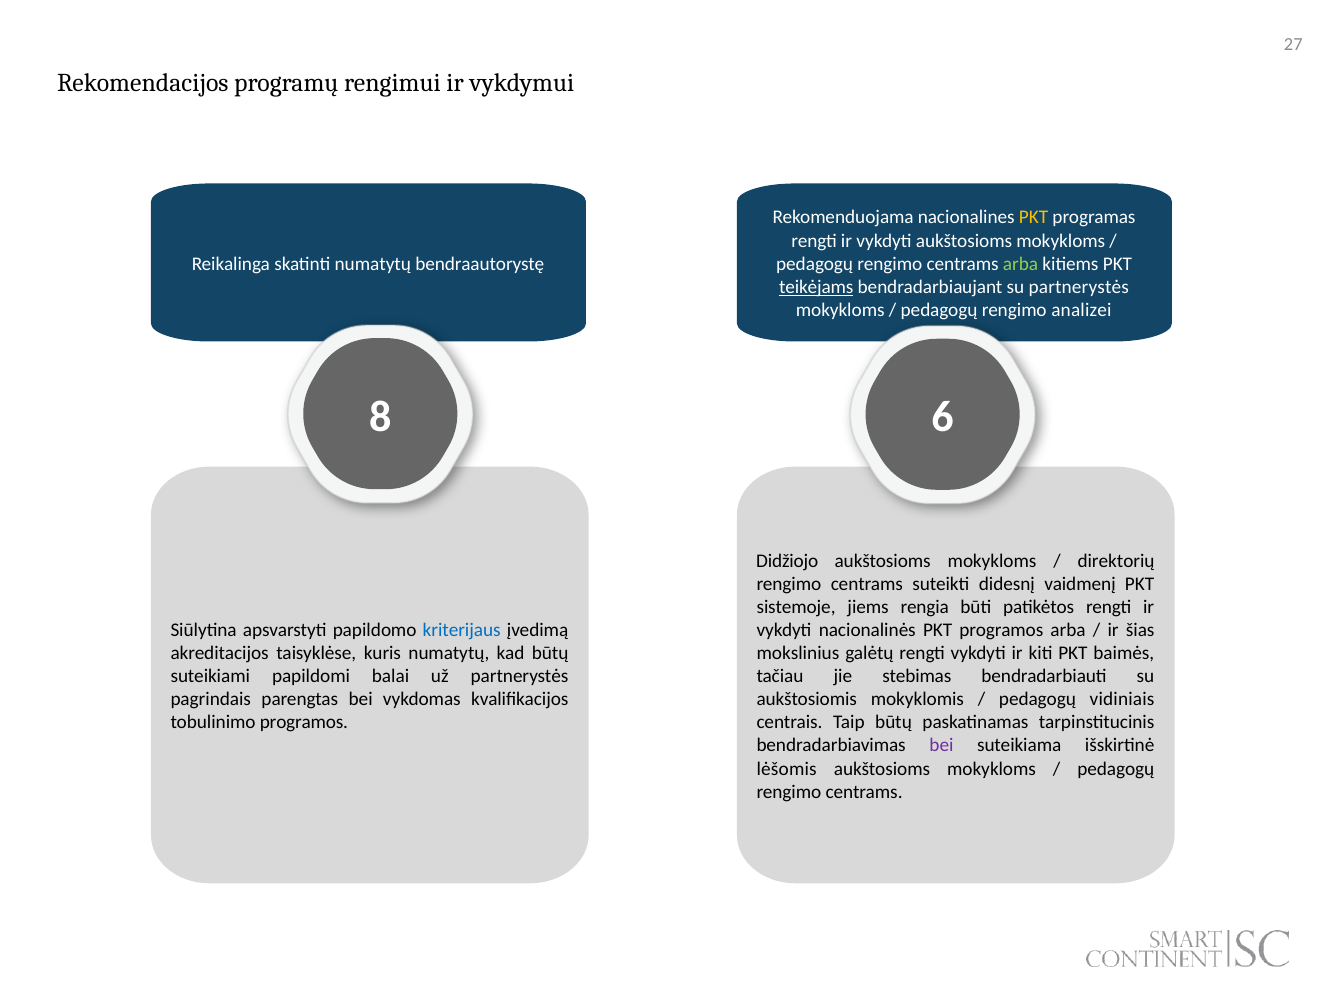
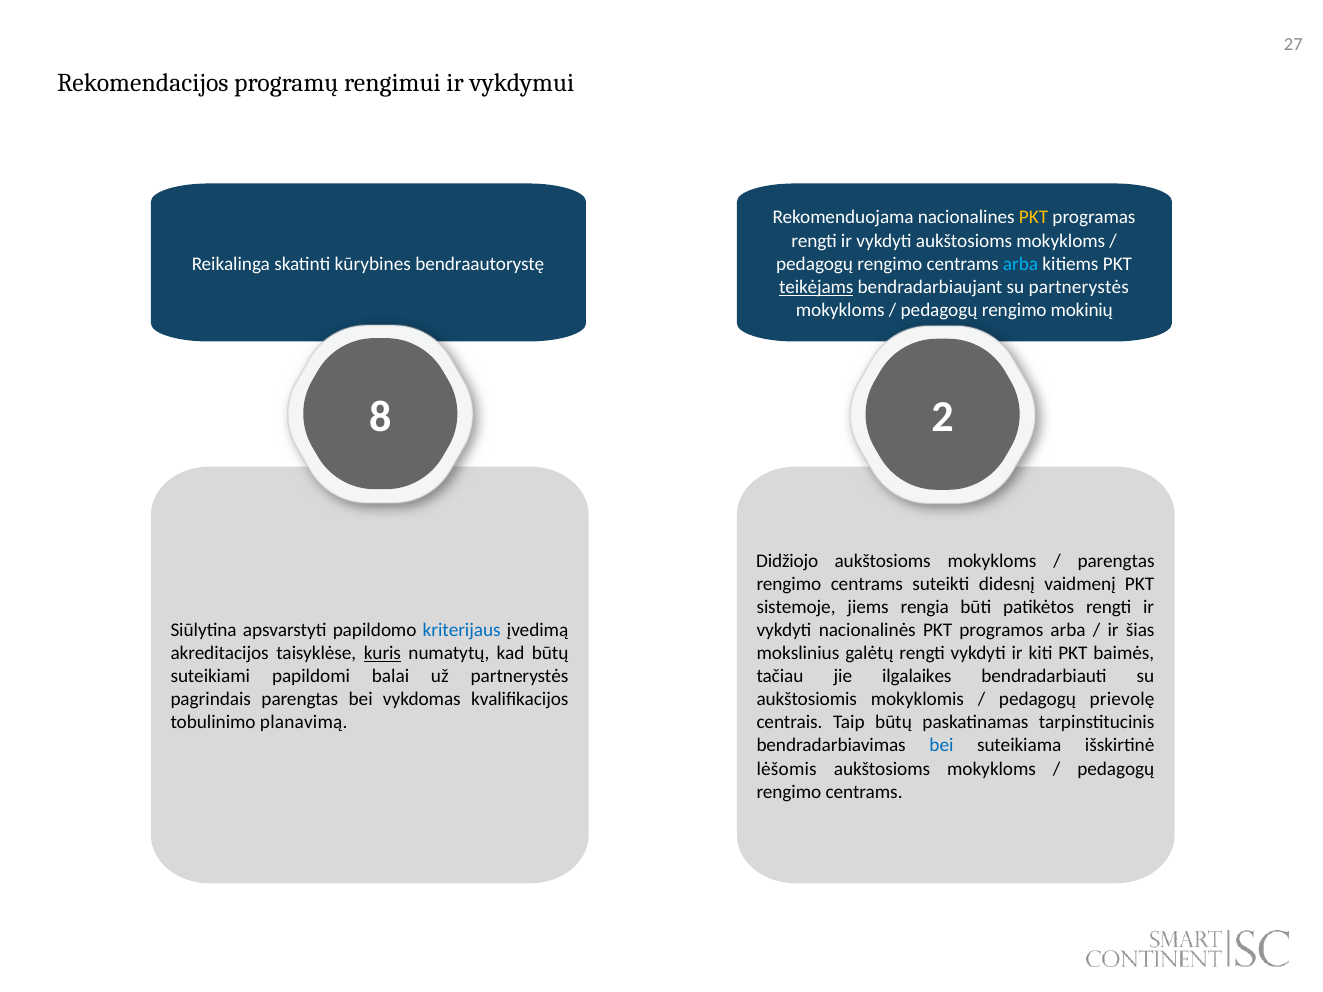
skatinti numatytų: numatytų -> kūrybines
arba at (1021, 264) colour: light green -> light blue
analizei: analizei -> mokinių
6: 6 -> 2
direktorių at (1116, 561): direktorių -> parengtas
kuris underline: none -> present
stebimas: stebimas -> ilgalaikes
vidiniais: vidiniais -> prievolę
tobulinimo programos: programos -> planavimą
bei at (941, 746) colour: purple -> blue
